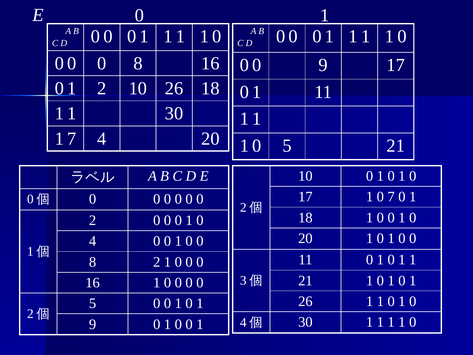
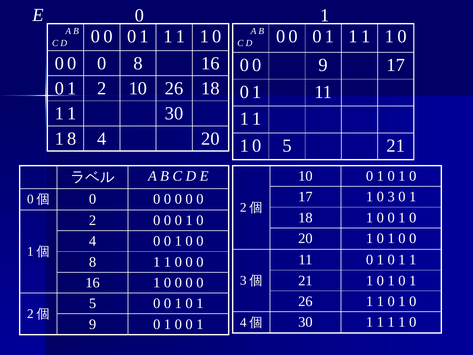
1 7: 7 -> 8
0 7: 7 -> 3
8 2: 2 -> 1
